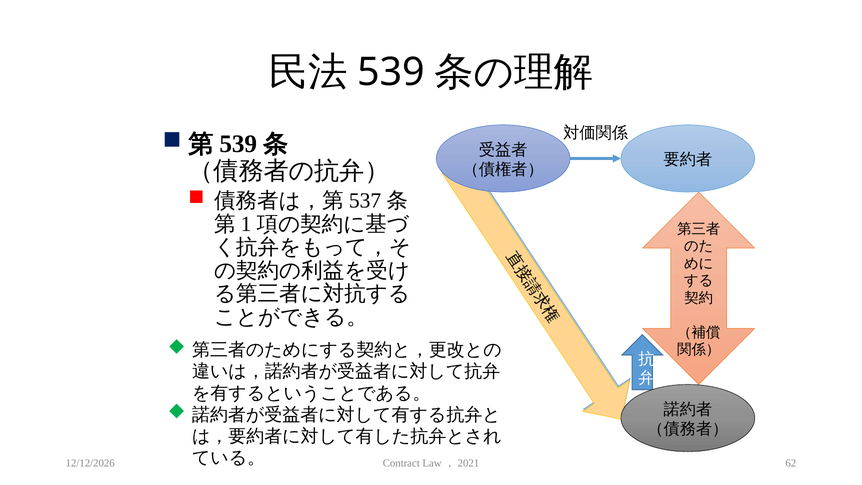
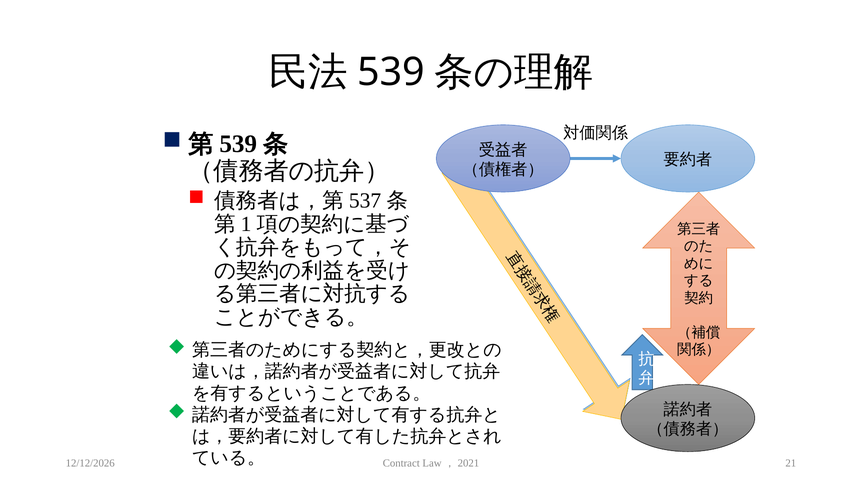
62: 62 -> 21
